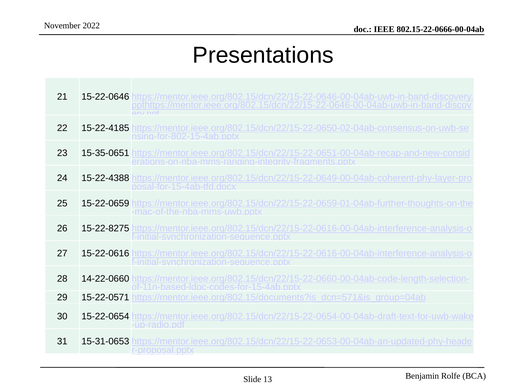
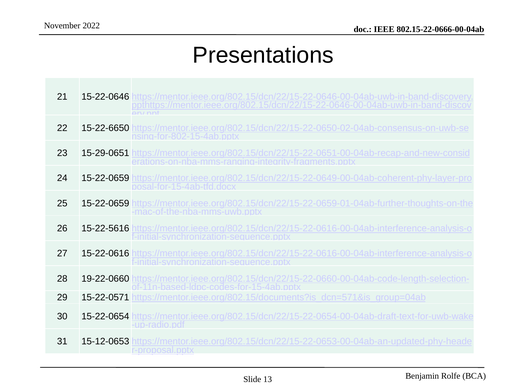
15-22-4185: 15-22-4185 -> 15-22-6650
15-35-0651: 15-35-0651 -> 15-29-0651
24 15-22-4388: 15-22-4388 -> 15-22-0659
15-22-8275: 15-22-8275 -> 15-22-5616
14-22-0660: 14-22-0660 -> 19-22-0660
15-31-0653: 15-31-0653 -> 15-12-0653
